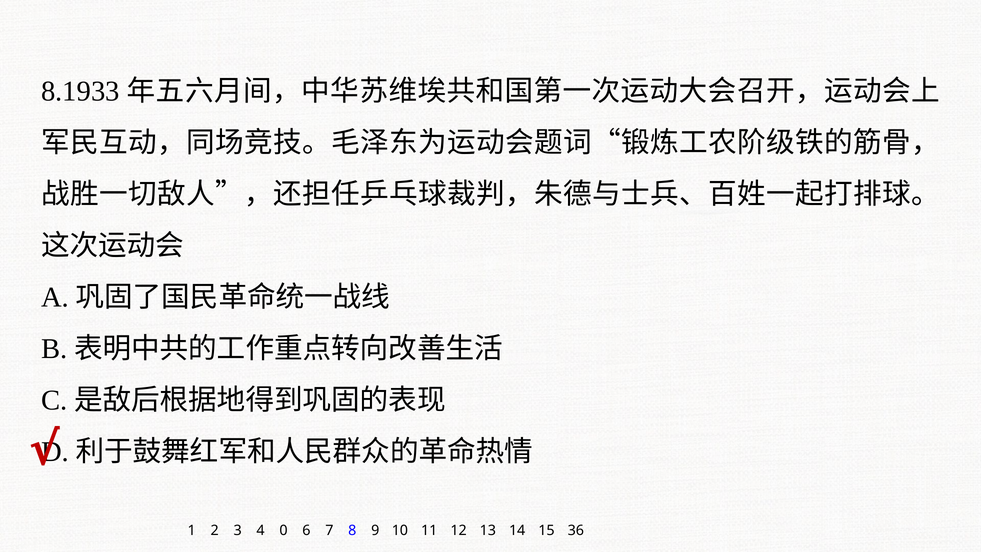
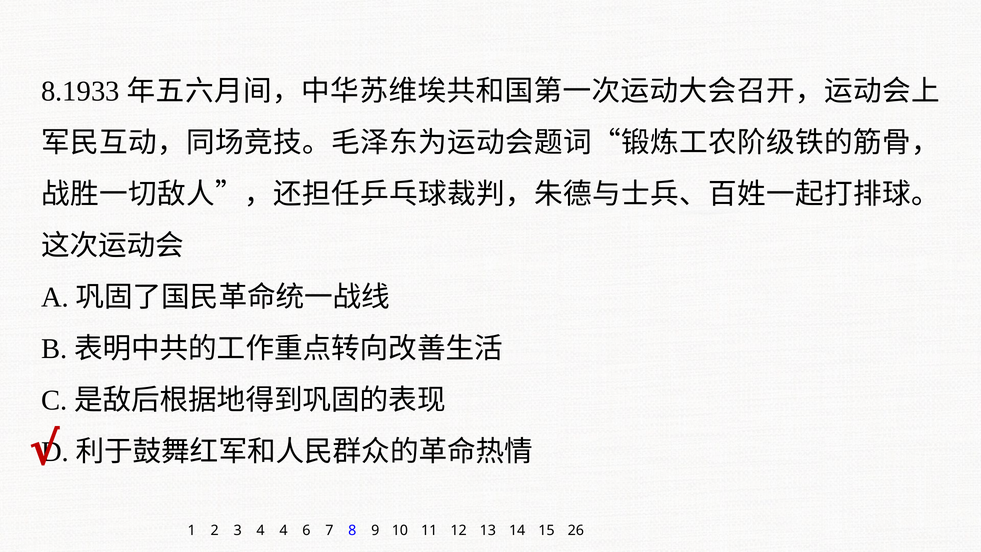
4 0: 0 -> 4
36: 36 -> 26
